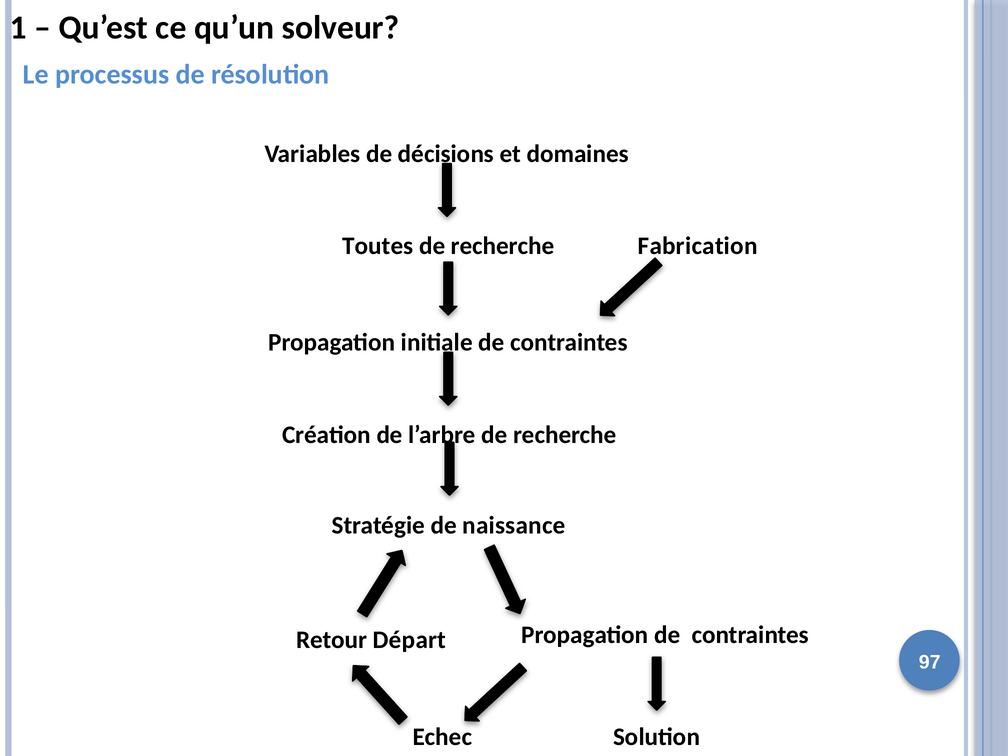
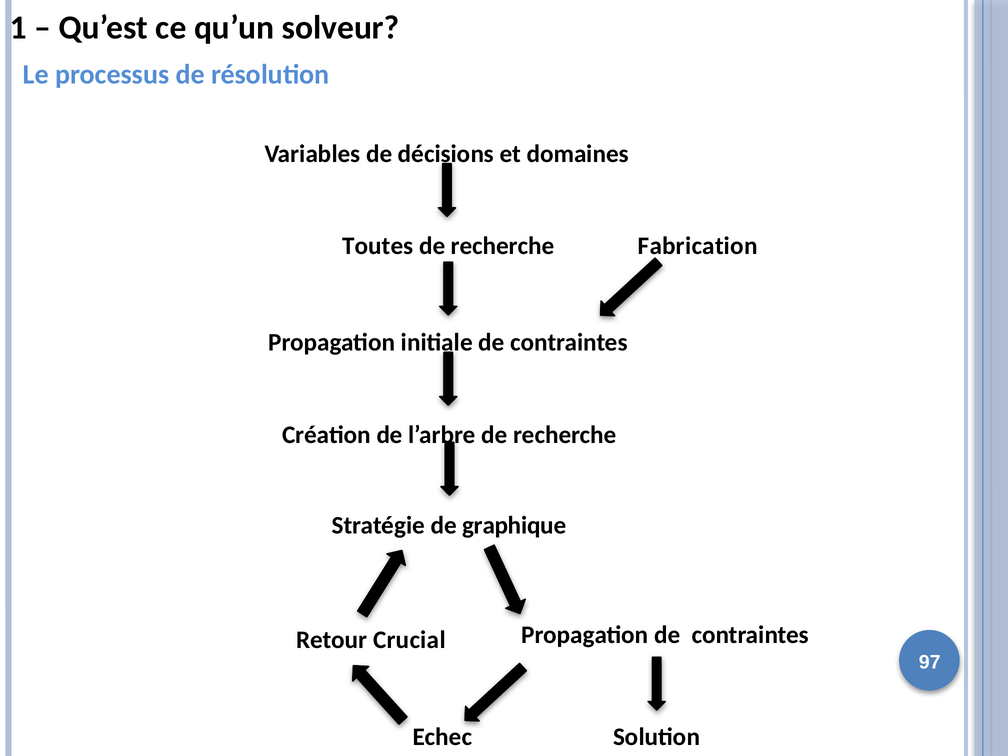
naissance: naissance -> graphique
Départ: Départ -> Crucial
